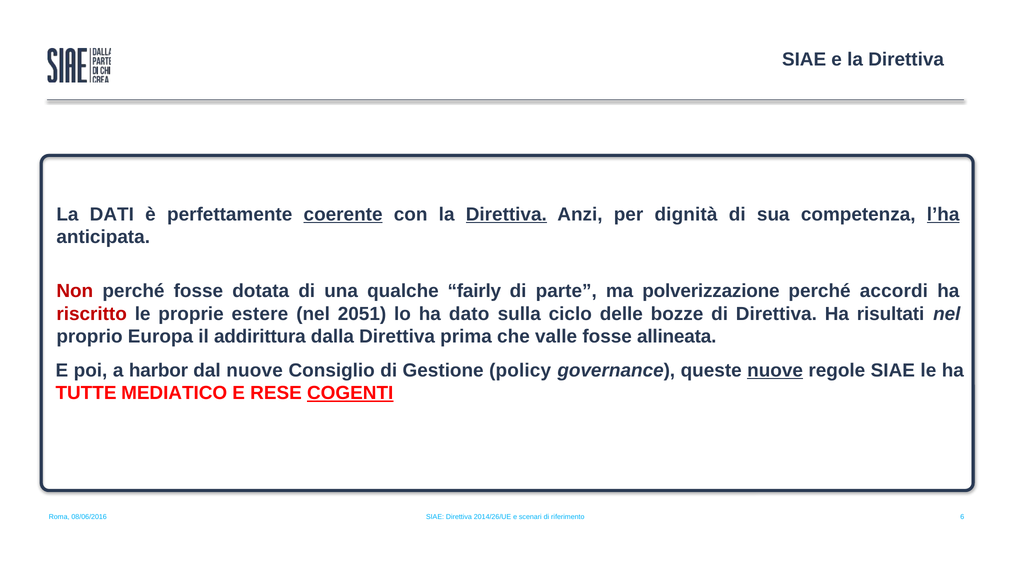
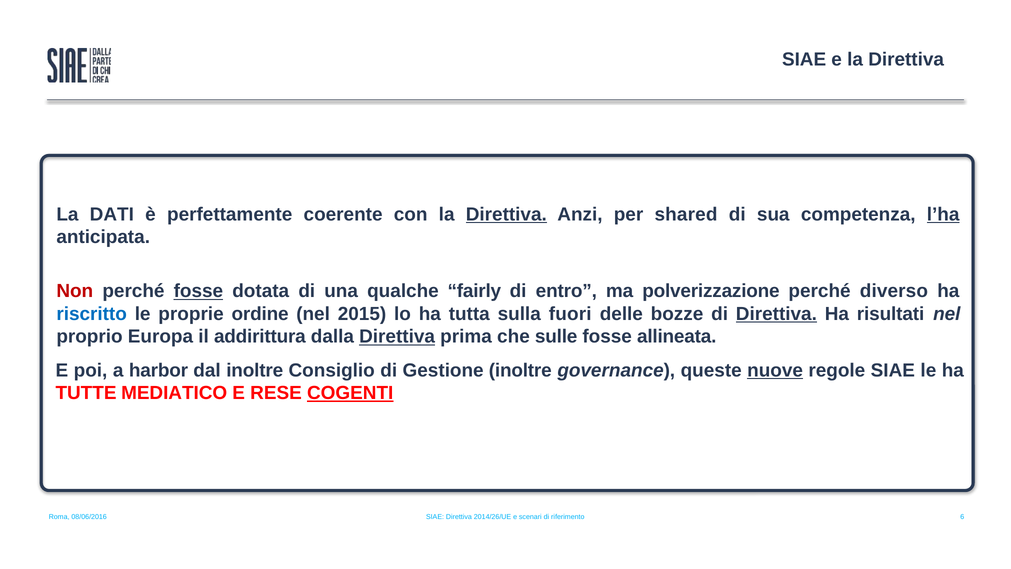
coerente underline: present -> none
dignità: dignità -> shared
fosse at (198, 291) underline: none -> present
parte: parte -> entro
accordi: accordi -> diverso
riscritto colour: red -> blue
estere: estere -> ordine
2051: 2051 -> 2015
dato: dato -> tutta
ciclo: ciclo -> fuori
Direttiva at (776, 314) underline: none -> present
Direttiva at (397, 337) underline: none -> present
valle: valle -> sulle
dal nuove: nuove -> inoltre
Gestione policy: policy -> inoltre
